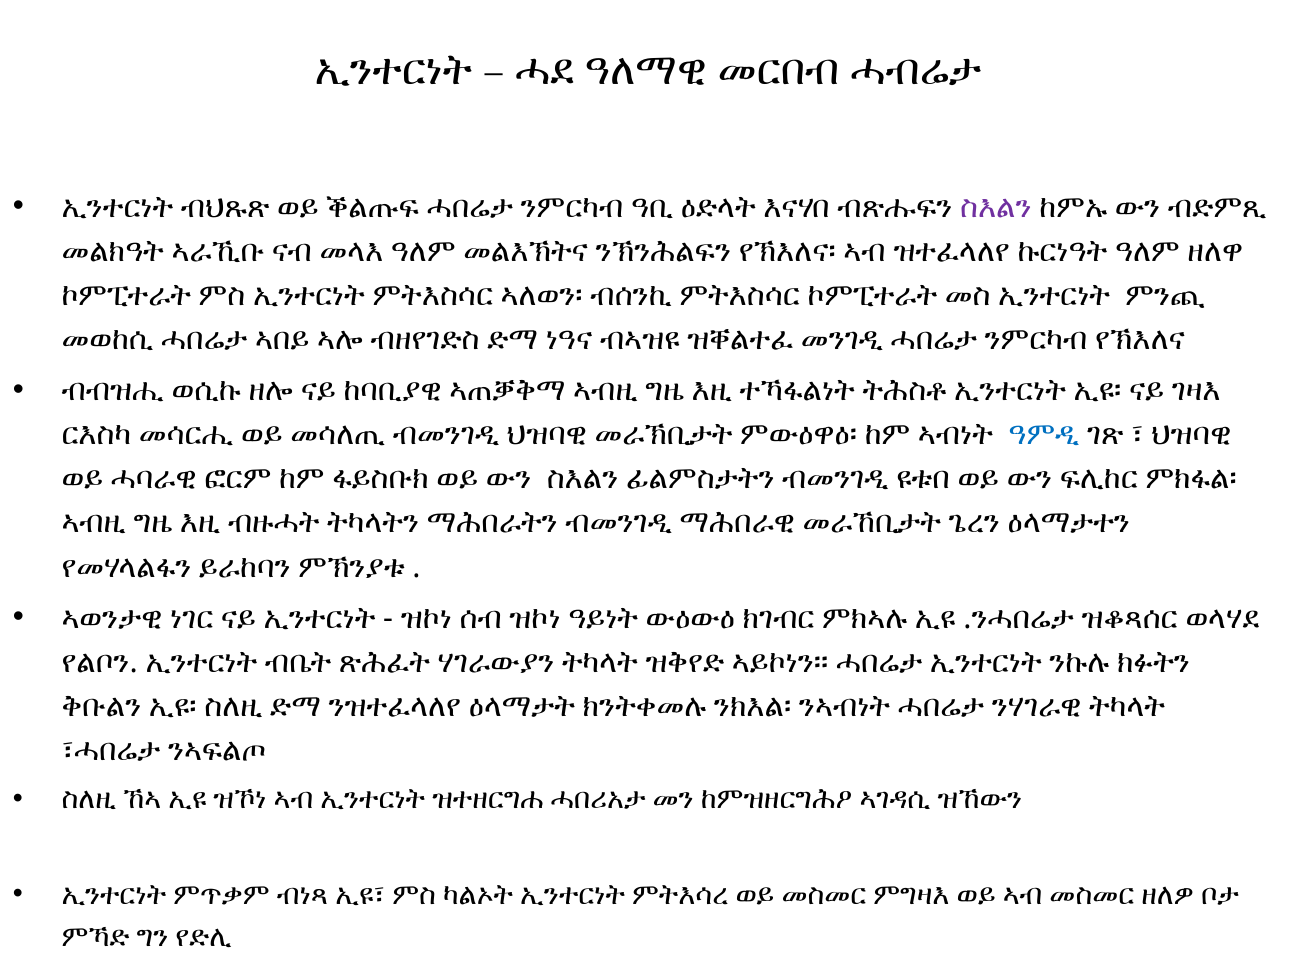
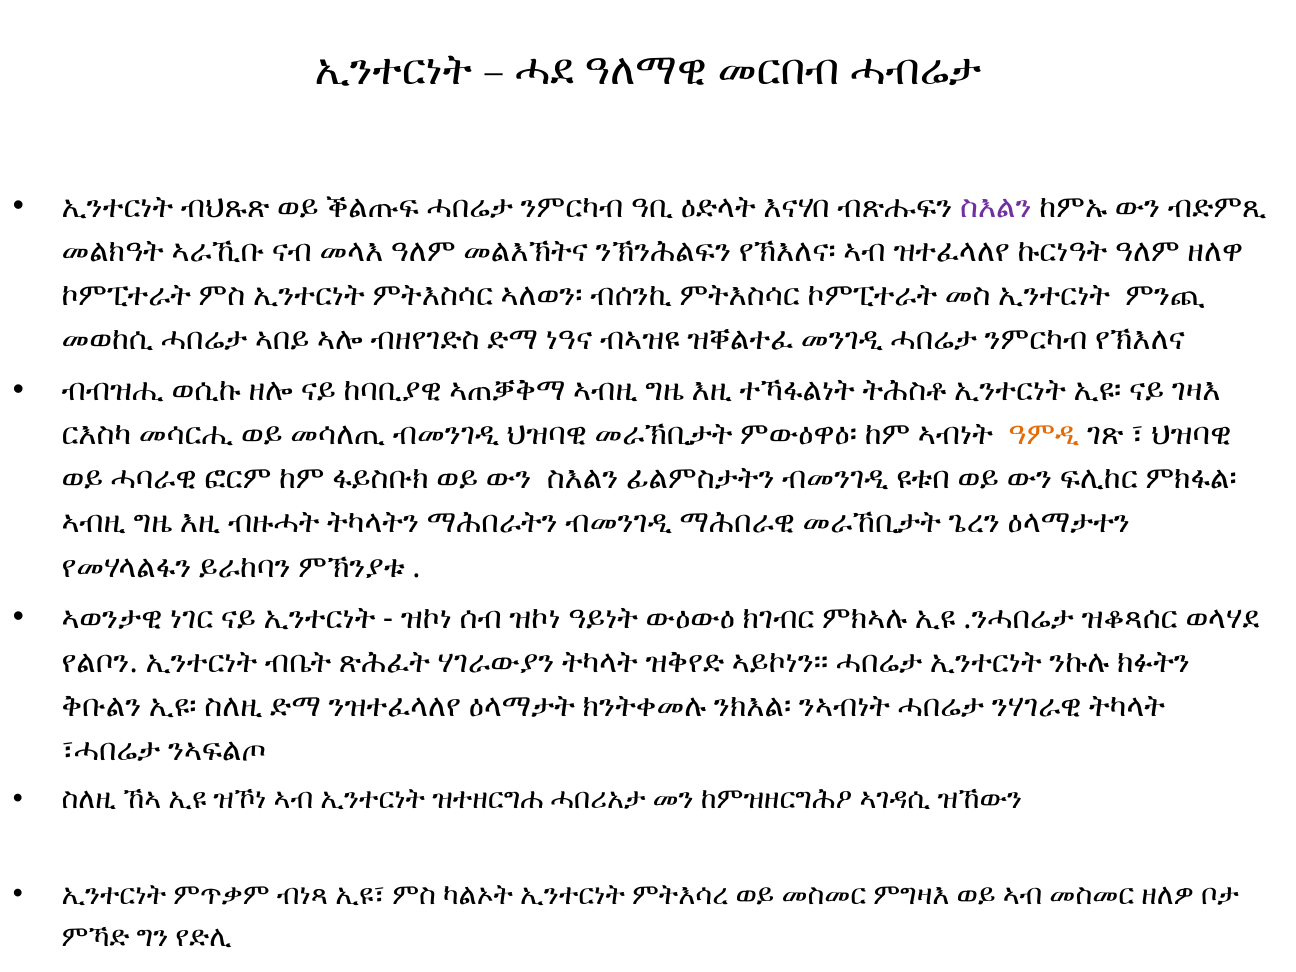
ዓምዲ colour: blue -> orange
